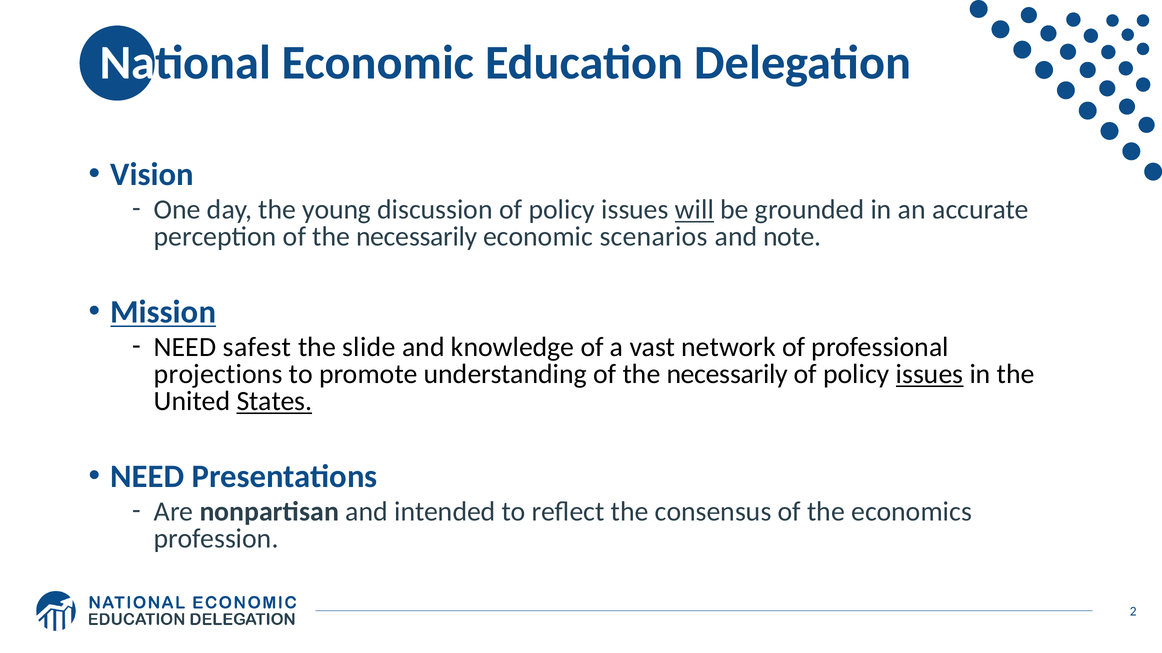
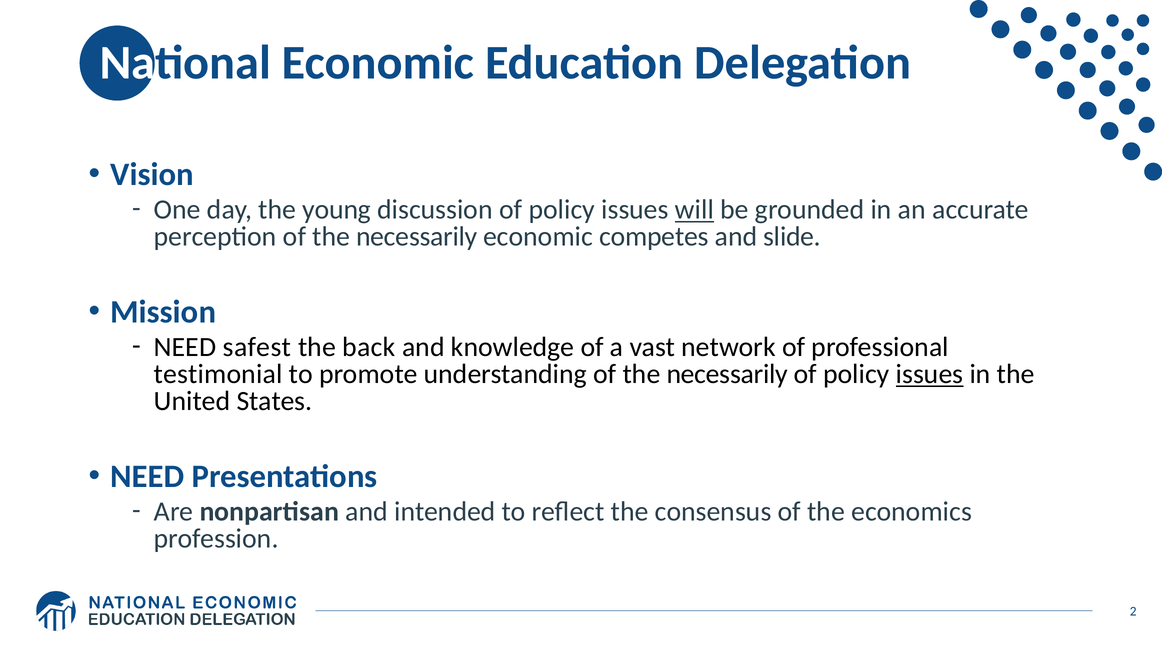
scenarios: scenarios -> competes
note: note -> slide
Mission underline: present -> none
slide: slide -> back
projections: projections -> testimonial
States underline: present -> none
